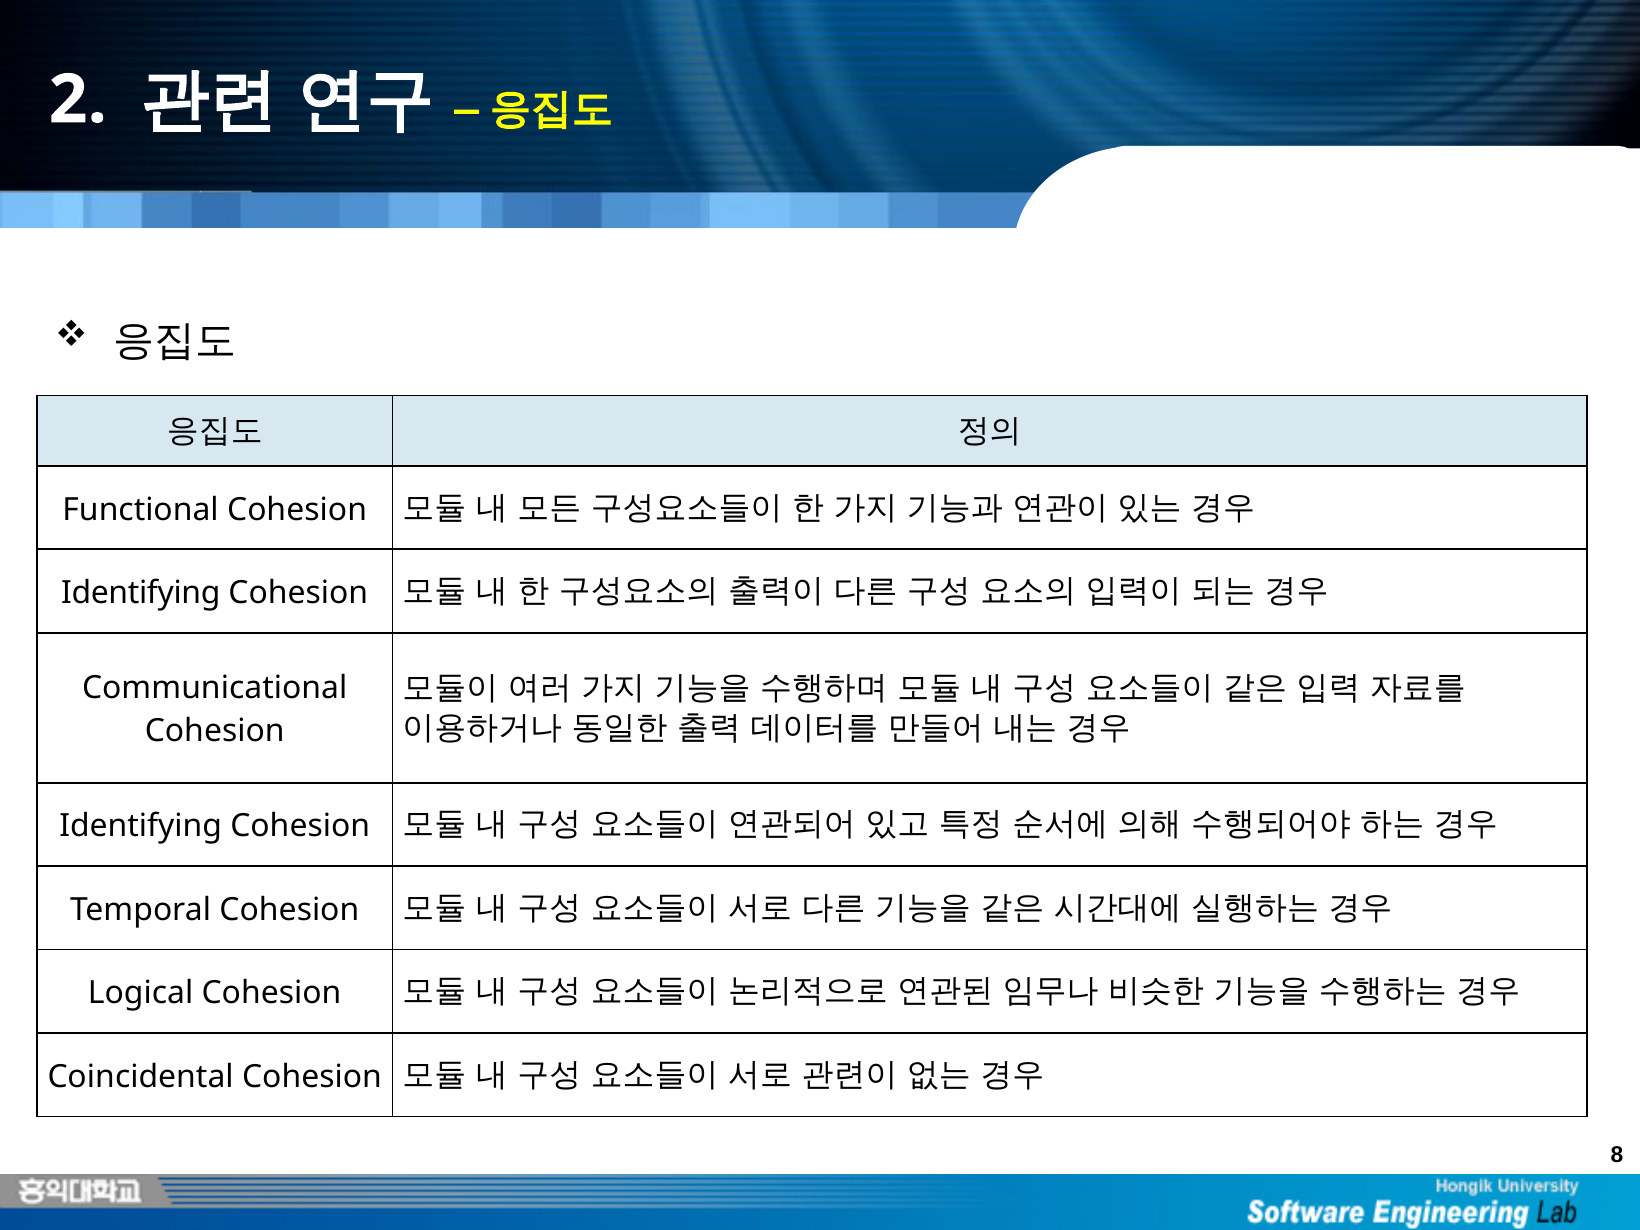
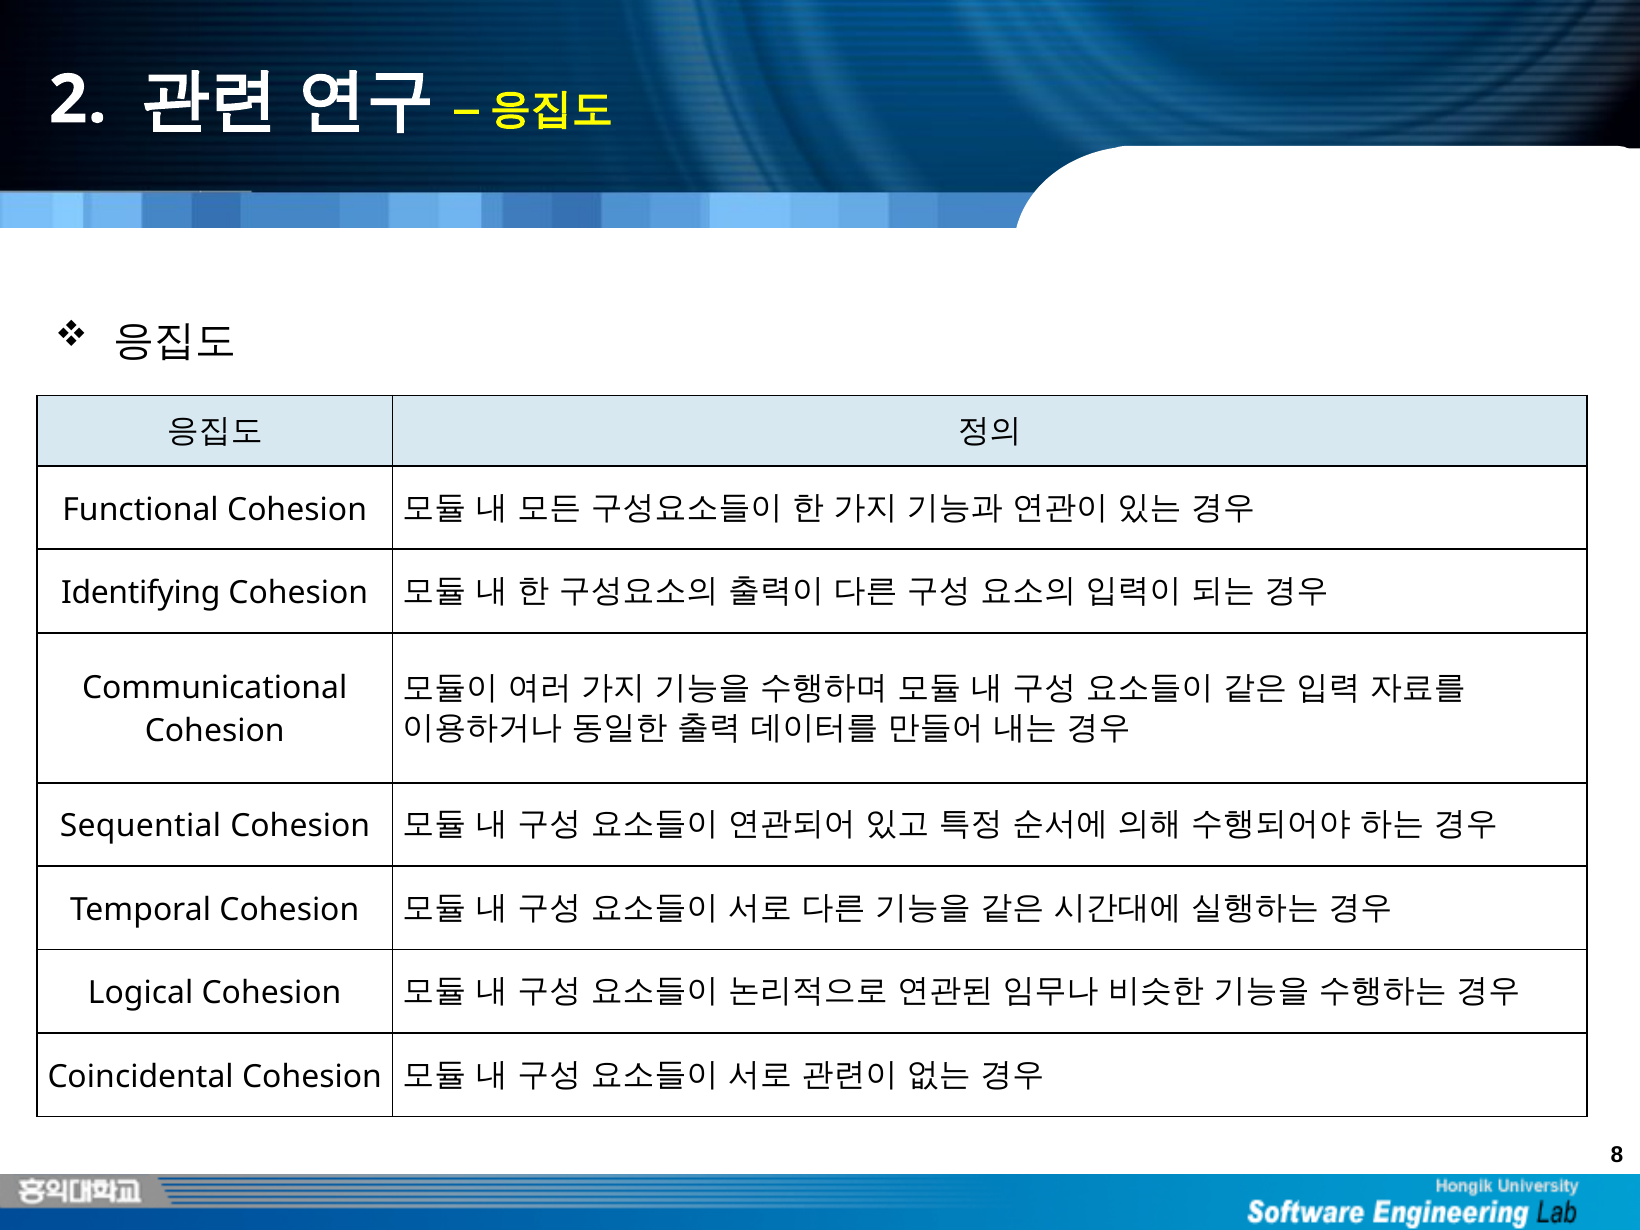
Identifying at (141, 826): Identifying -> Sequential
